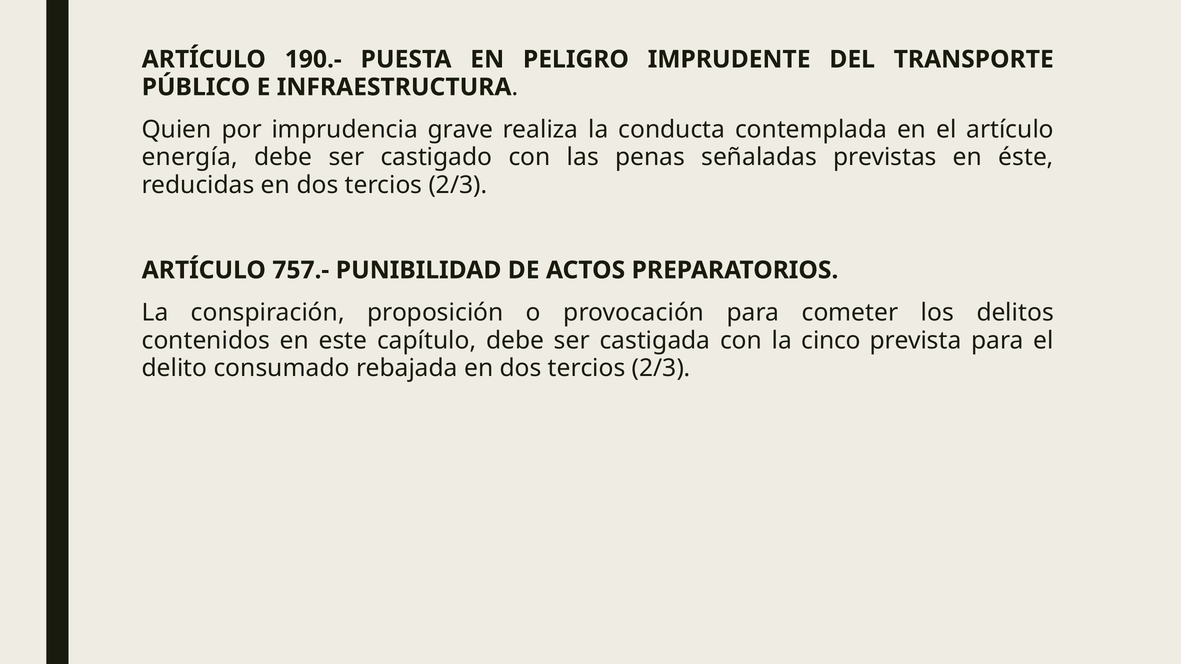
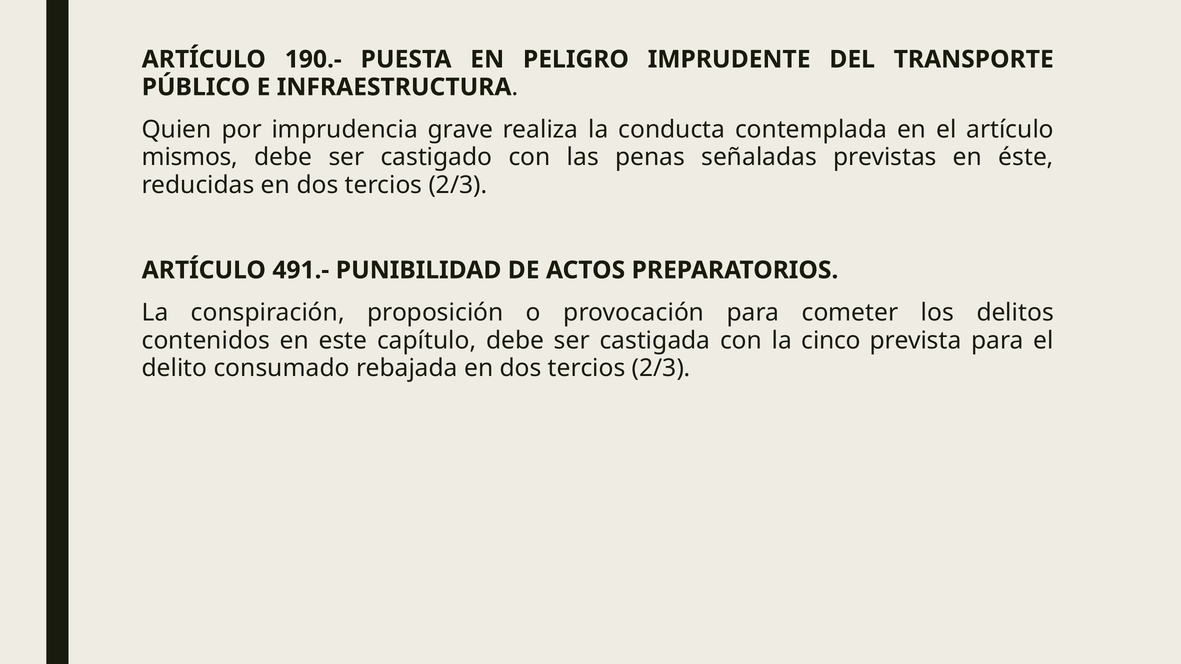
energía: energía -> mismos
757.-: 757.- -> 491.-
